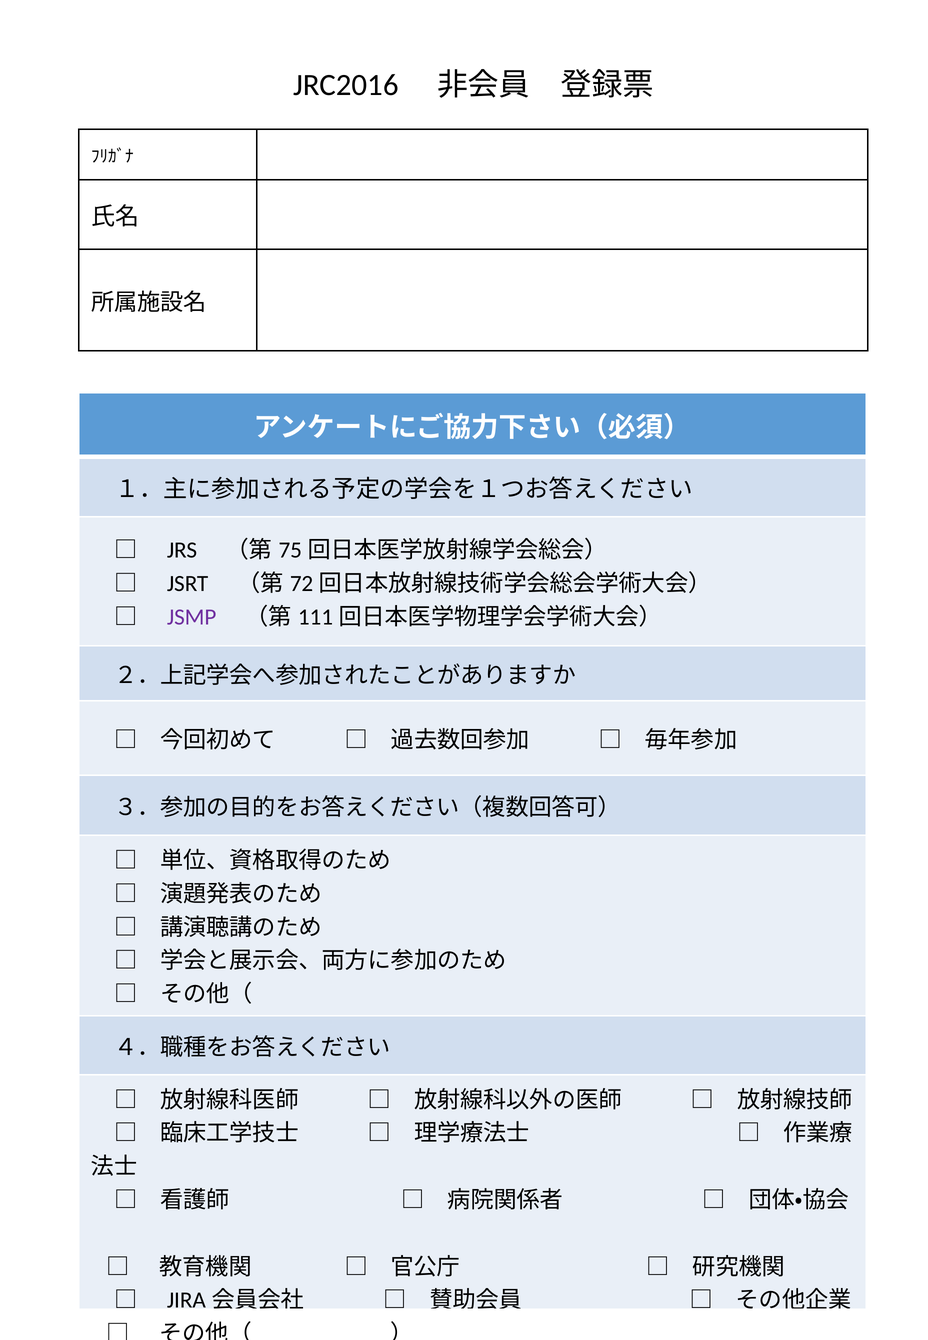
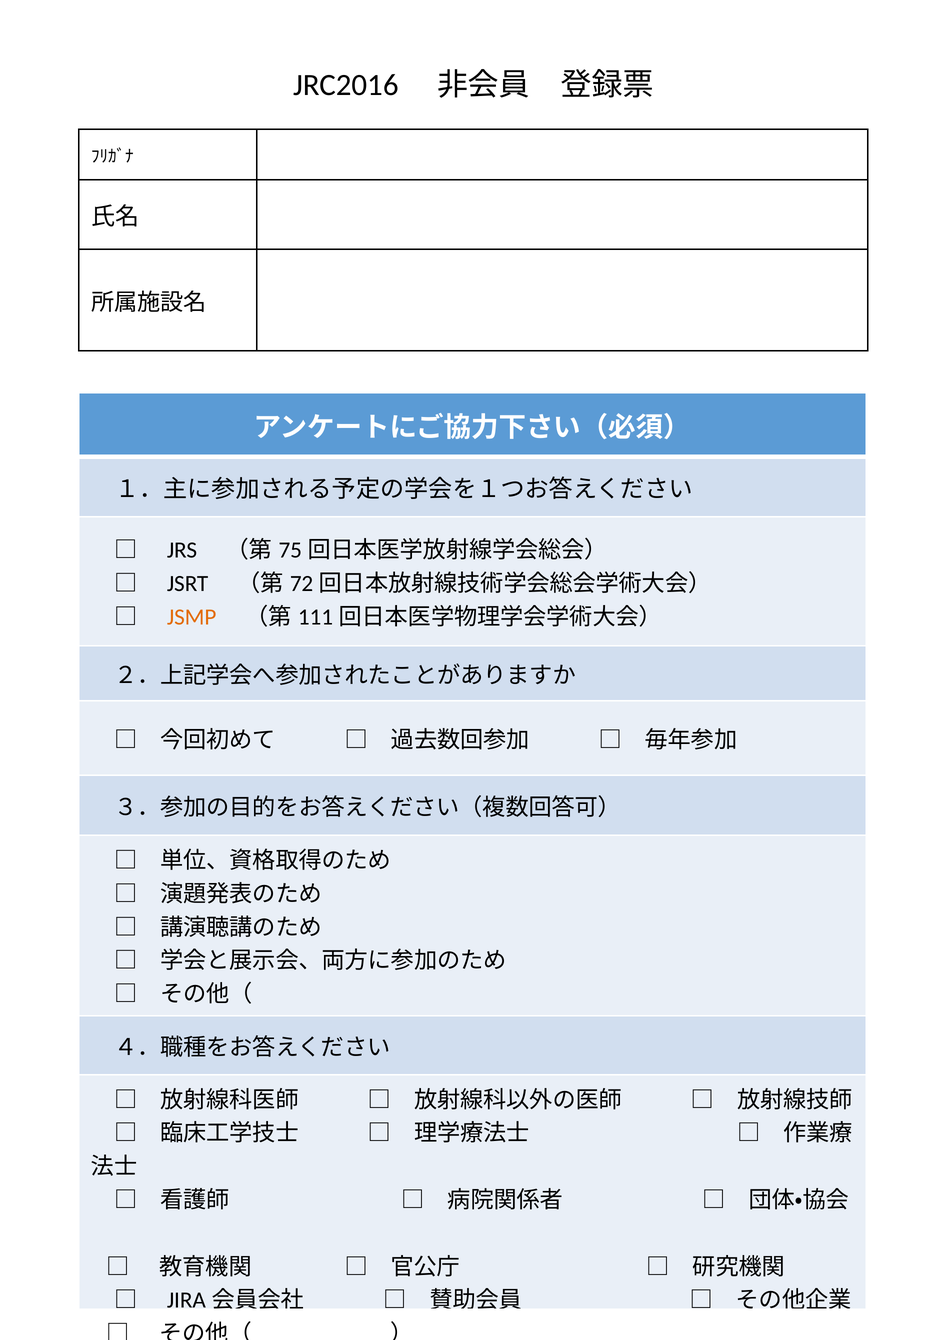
JSMP colour: purple -> orange
